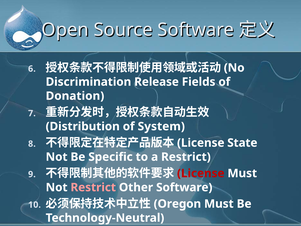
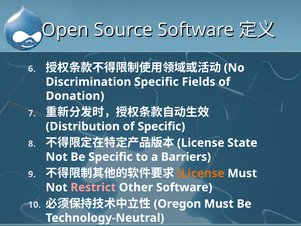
Discrimination Release: Release -> Specific
of System: System -> Specific
a Restrict: Restrict -> Barriers
License at (201, 173) colour: red -> orange
